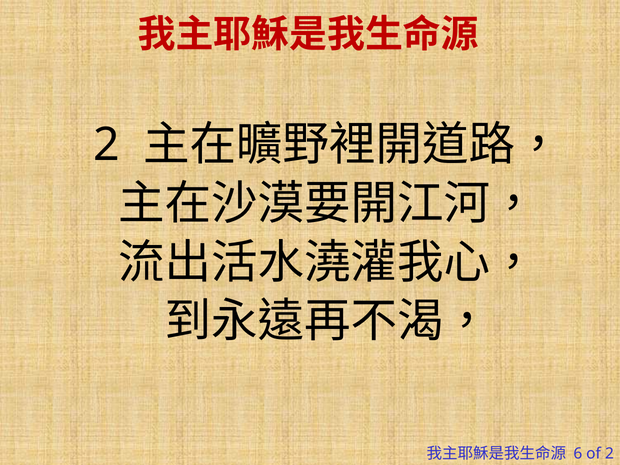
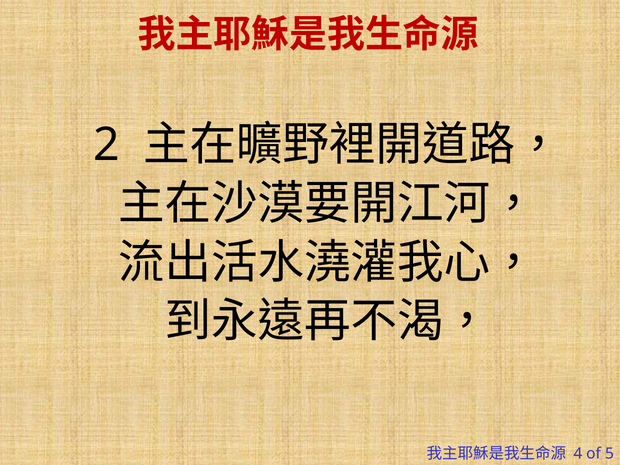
6: 6 -> 4
of 2: 2 -> 5
